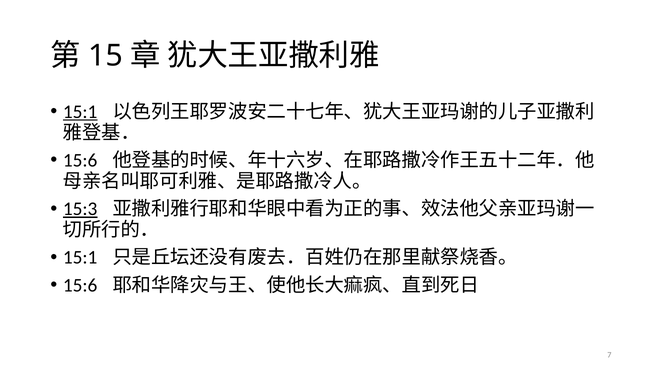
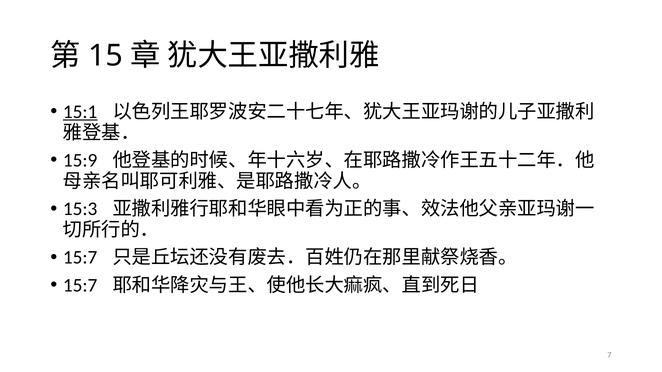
15:6 at (80, 161): 15:6 -> 15:9
15:3 underline: present -> none
15:1 at (80, 258): 15:1 -> 15:7
15:6 at (80, 286): 15:6 -> 15:7
